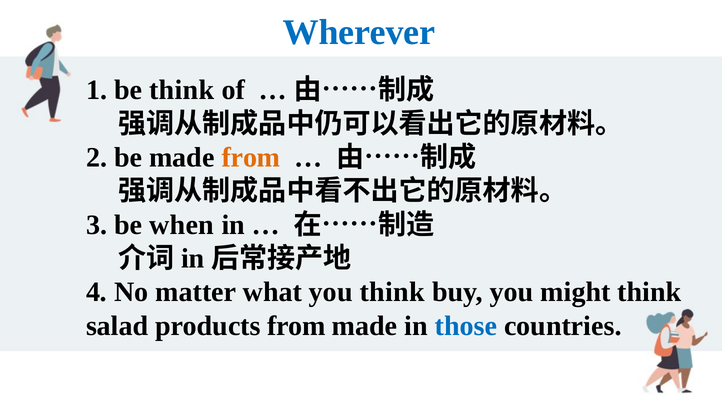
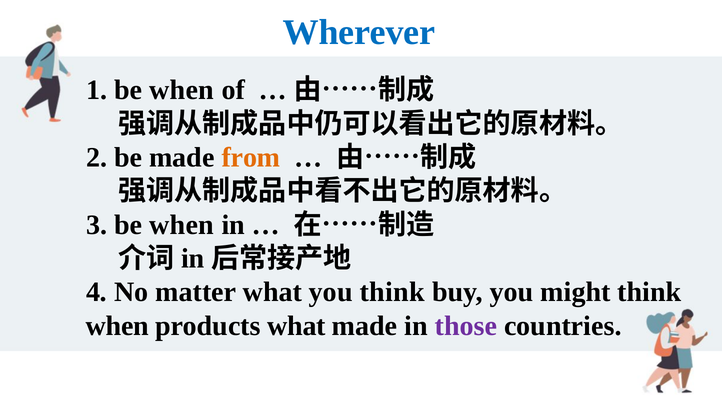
1 be think: think -> when
salad at (117, 326): salad -> when
products from: from -> what
those colour: blue -> purple
